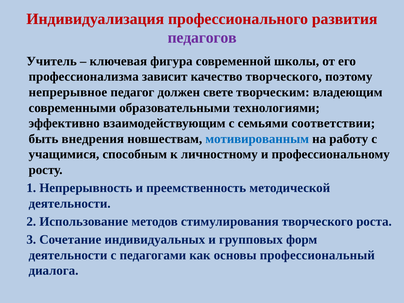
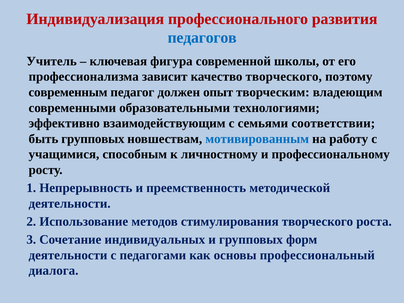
педагогов colour: purple -> blue
непрерывное: непрерывное -> современным
свете: свете -> опыт
быть внедрения: внедрения -> групповых
